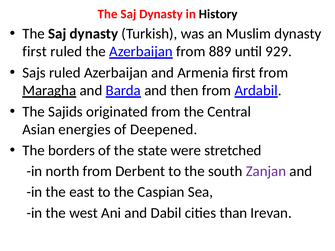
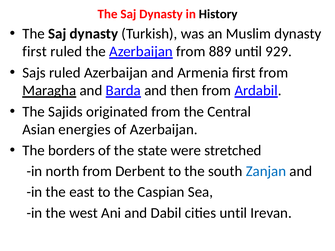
of Deepened: Deepened -> Azerbaijan
Zanjan colour: purple -> blue
cities than: than -> until
